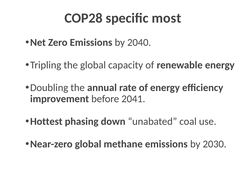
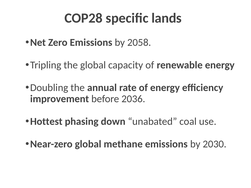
most: most -> lands
2040: 2040 -> 2058
2041: 2041 -> 2036
